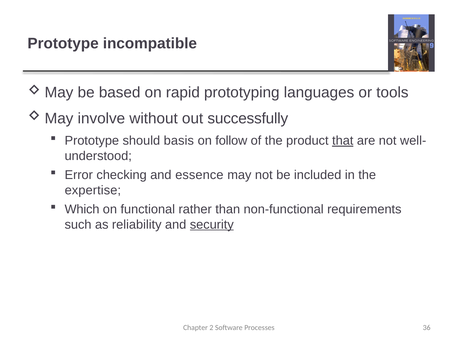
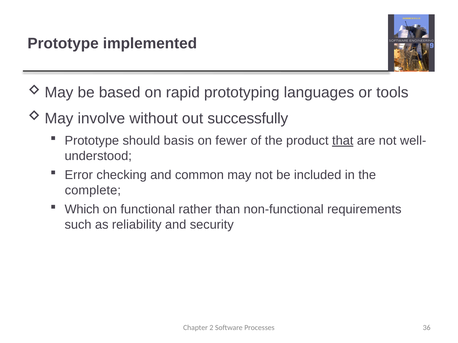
incompatible: incompatible -> implemented
follow: follow -> fewer
essence: essence -> common
expertise: expertise -> complete
security underline: present -> none
